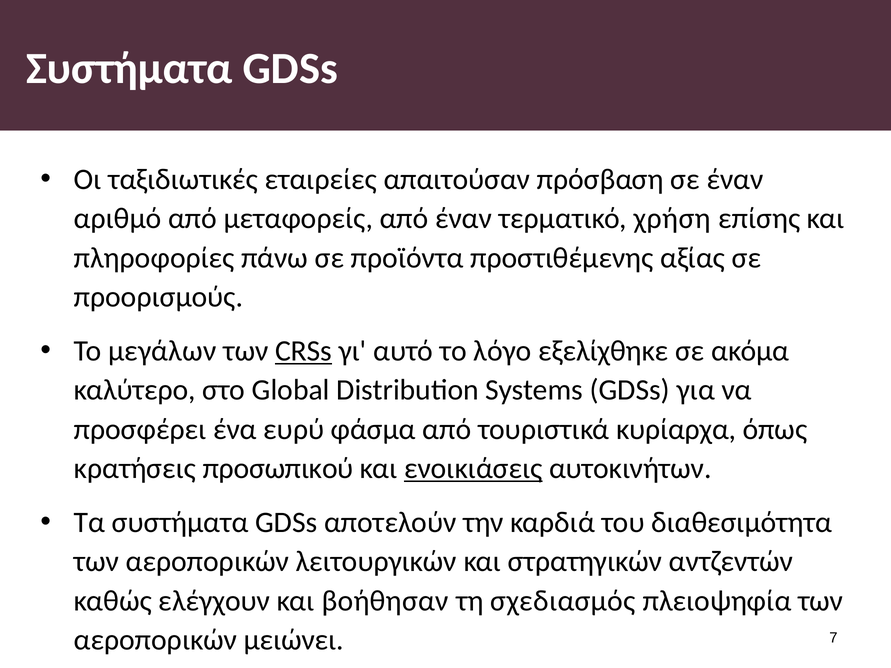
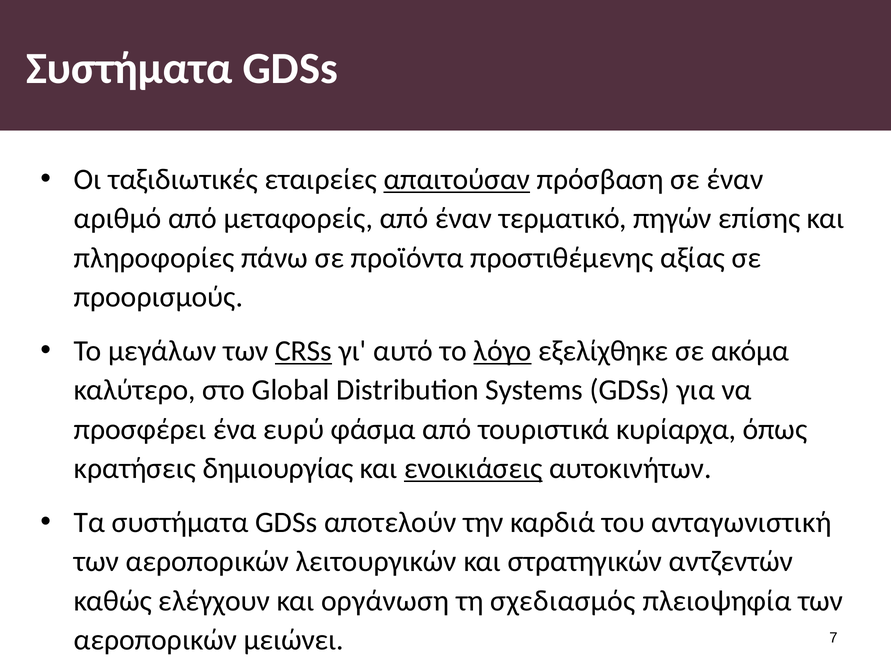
απαιτούσαν underline: none -> present
χρήση: χρήση -> πηγών
λόγο underline: none -> present
προσωπικού: προσωπικού -> δημιουργίας
διαθεσιμότητα: διαθεσιμότητα -> ανταγωνιστική
βοήθησαν: βοήθησαν -> οργάνωση
